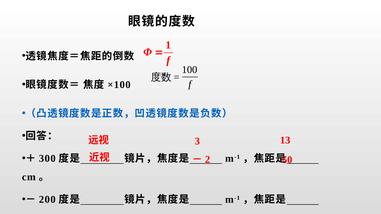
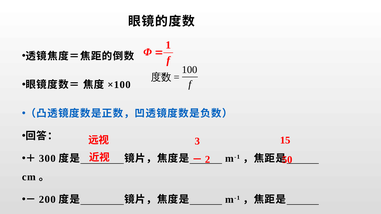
13: 13 -> 15
